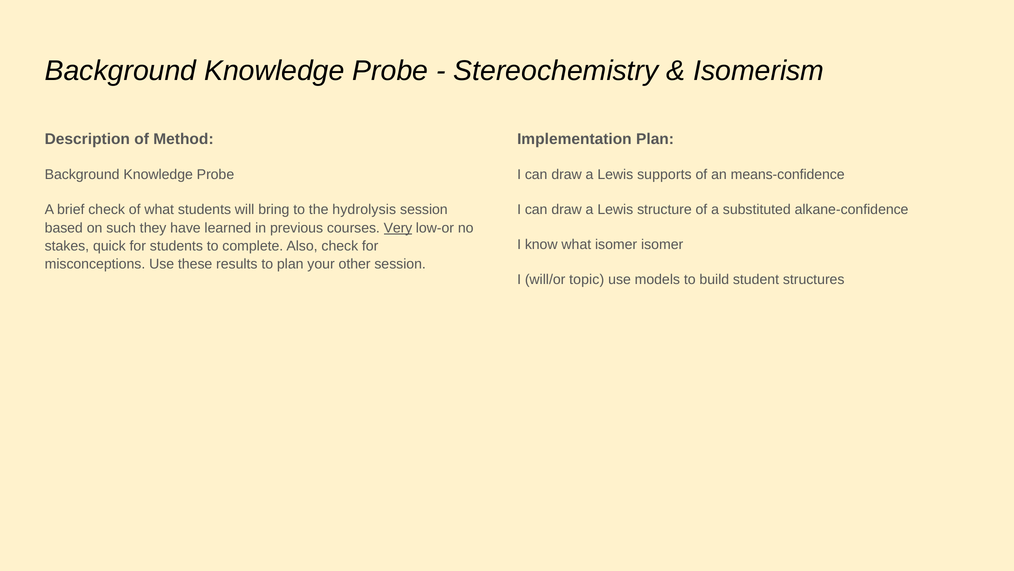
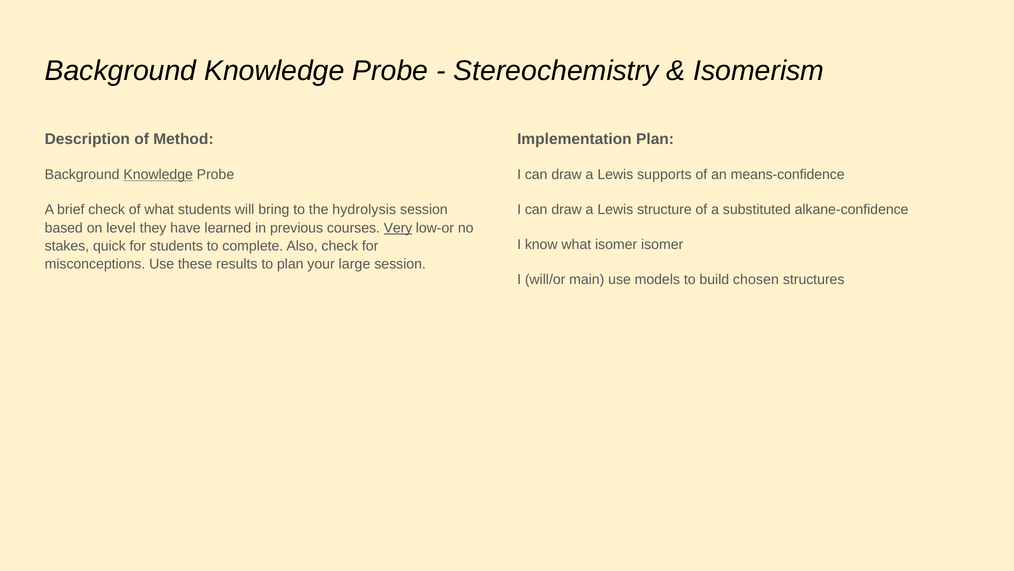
Knowledge at (158, 175) underline: none -> present
such: such -> level
other: other -> large
topic: topic -> main
student: student -> chosen
